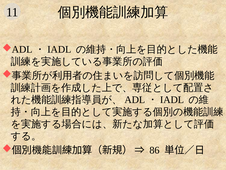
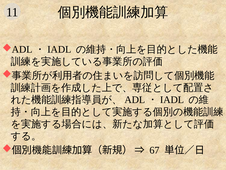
86: 86 -> 67
